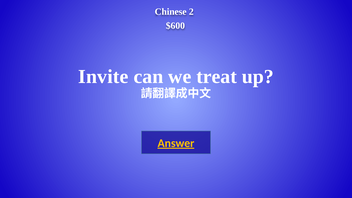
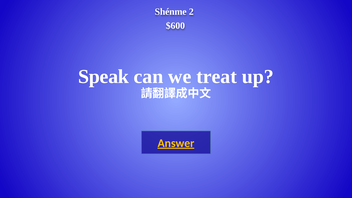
Chinese: Chinese -> Shénme
Invite: Invite -> Speak
